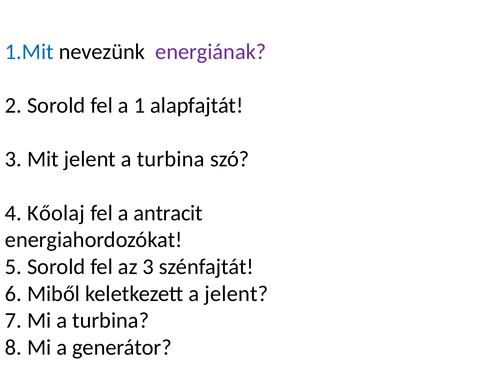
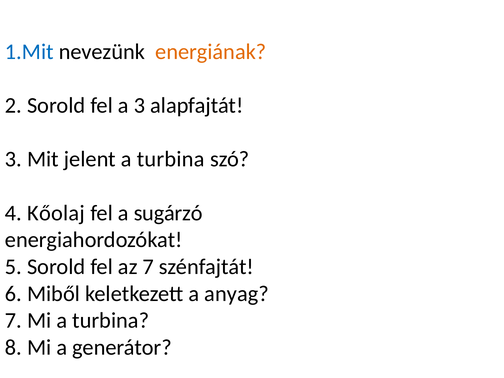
energiának colour: purple -> orange
a 1: 1 -> 3
antracit: antracit -> sugárzó
az 3: 3 -> 7
a jelent: jelent -> anyag
